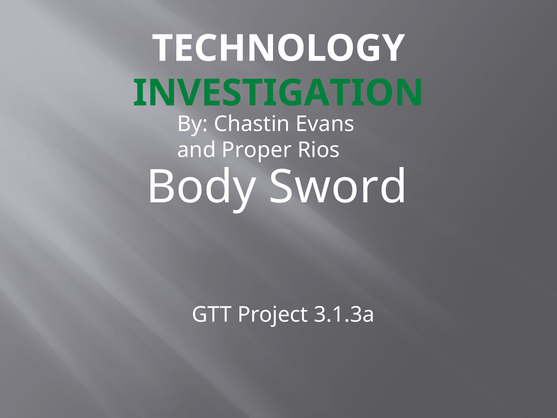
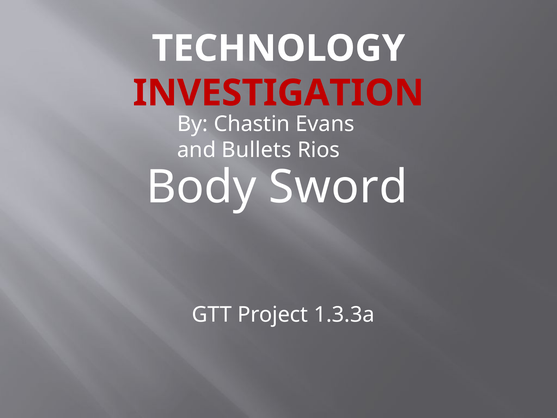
INVESTIGATION colour: green -> red
Proper: Proper -> Bullets
3.1.3a: 3.1.3a -> 1.3.3a
